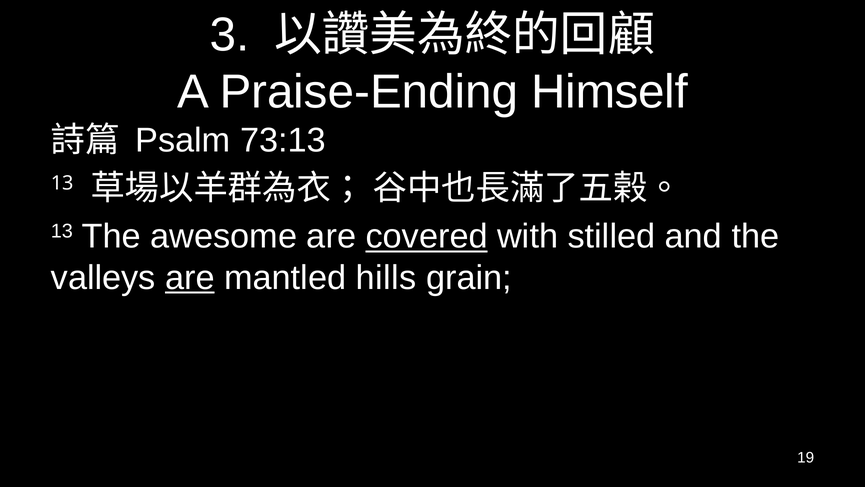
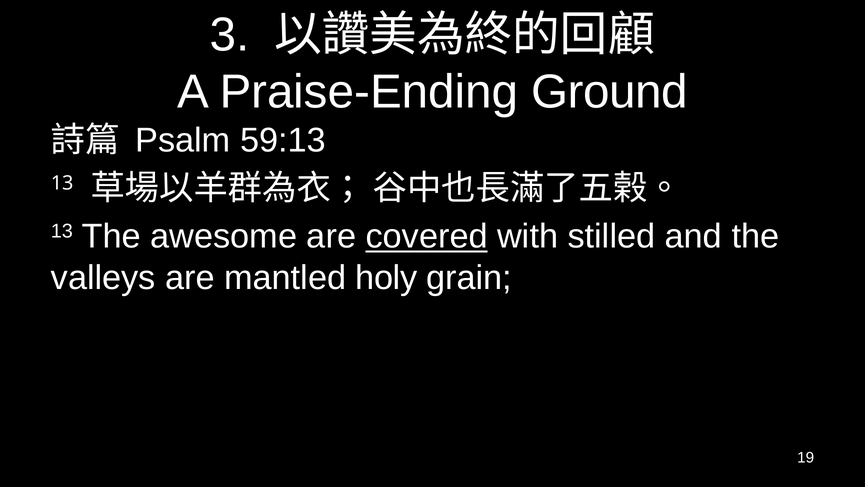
Himself: Himself -> Ground
73:13: 73:13 -> 59:13
are at (190, 278) underline: present -> none
hills: hills -> holy
